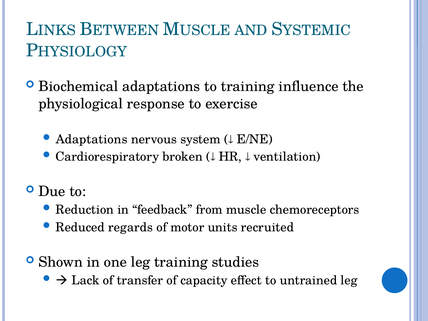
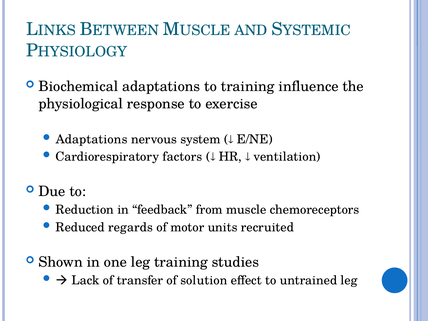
broken: broken -> factors
capacity: capacity -> solution
